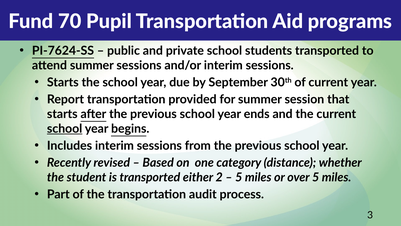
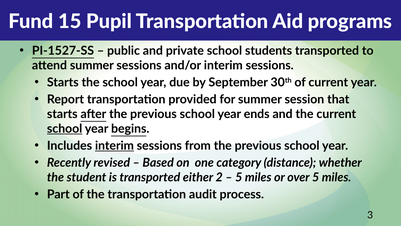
70: 70 -> 15
PI-7624-SS: PI-7624-SS -> PI-1527-SS
interim at (114, 145) underline: none -> present
